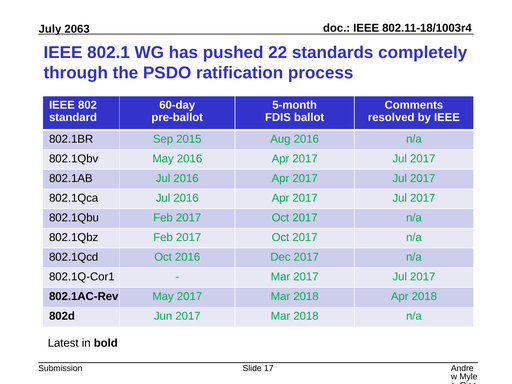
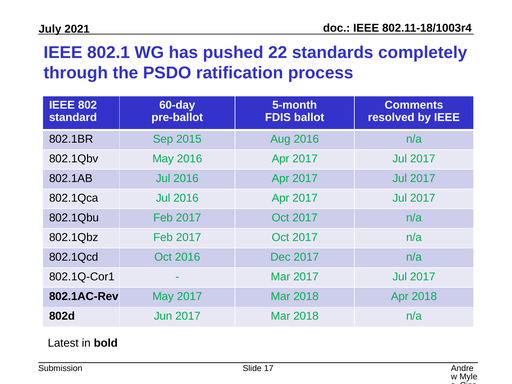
2063: 2063 -> 2021
